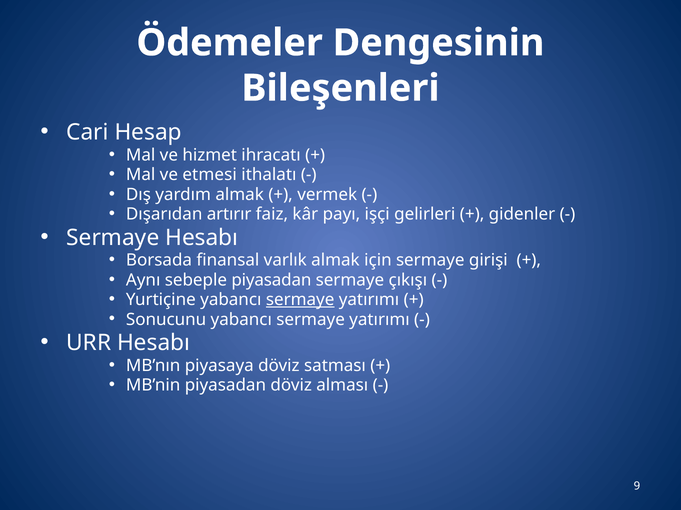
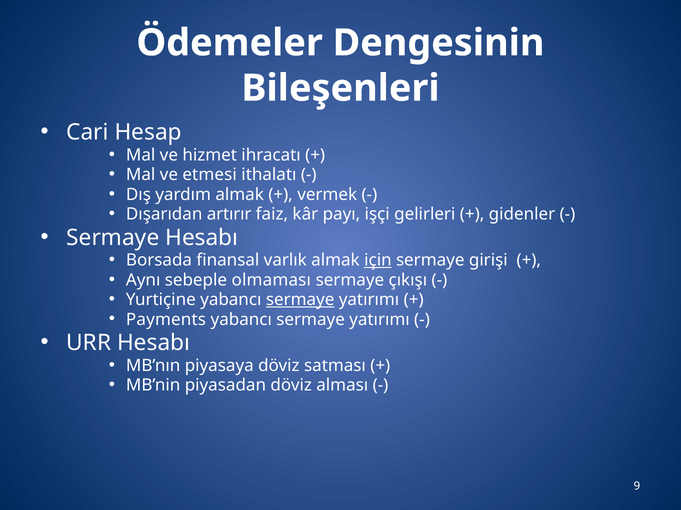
için underline: none -> present
sebeple piyasadan: piyasadan -> olmaması
Sonucunu: Sonucunu -> Payments
